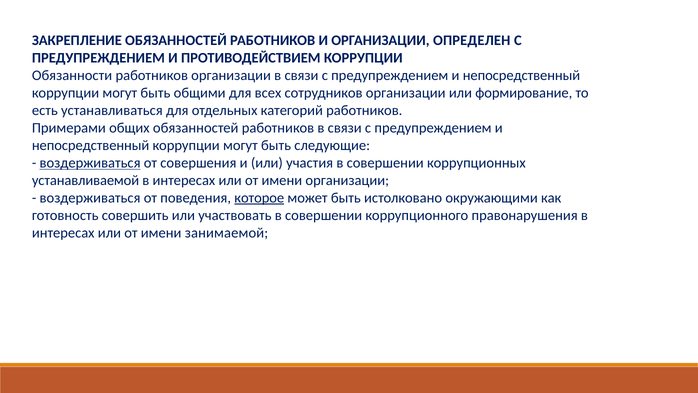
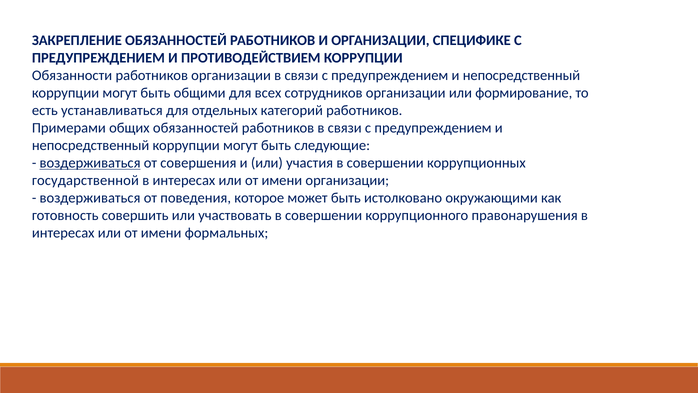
ОПРЕДЕЛЕН: ОПРЕДЕЛЕН -> СПЕЦИФИКЕ
устанавливаемой: устанавливаемой -> государственной
которое underline: present -> none
занимаемой: занимаемой -> формальных
